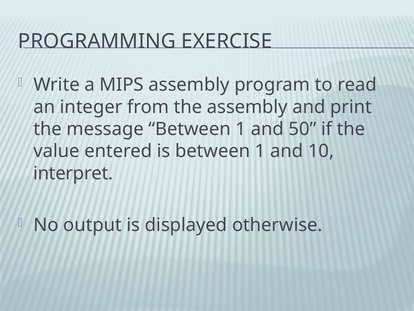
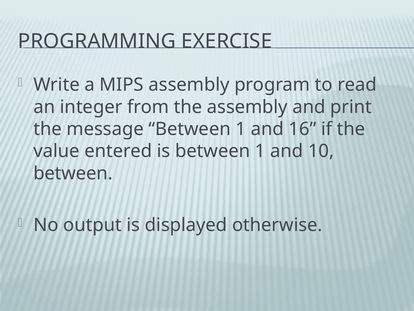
50: 50 -> 16
interpret at (73, 173): interpret -> between
